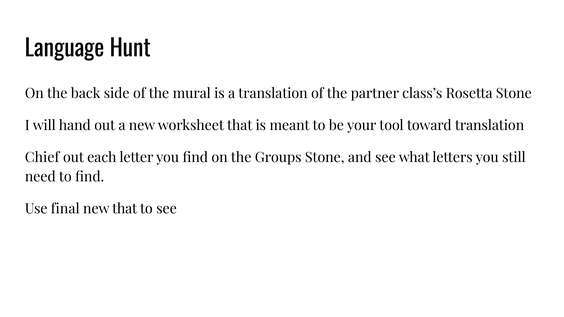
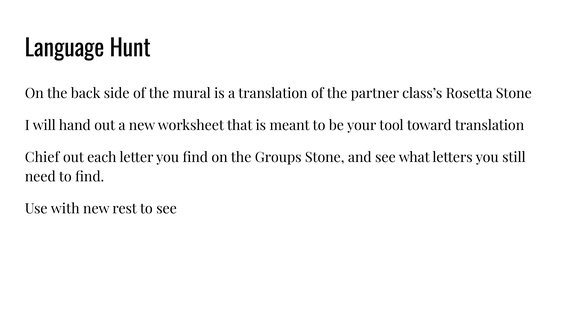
final: final -> with
new that: that -> rest
